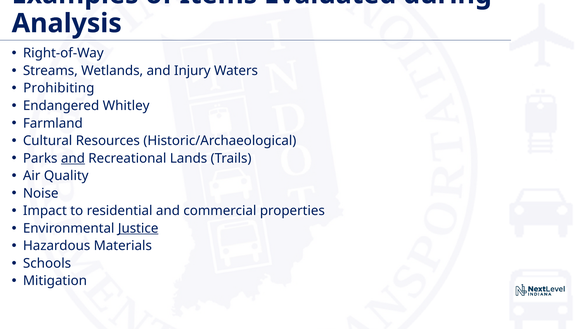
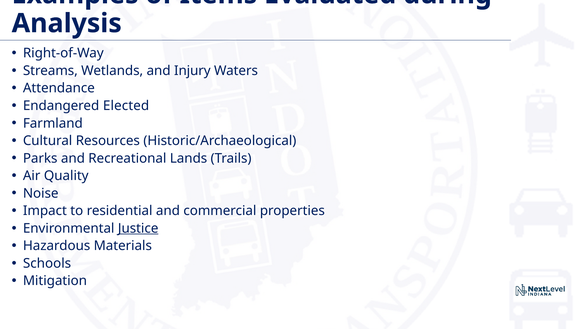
Prohibiting: Prohibiting -> Attendance
Whitley: Whitley -> Elected
and at (73, 158) underline: present -> none
